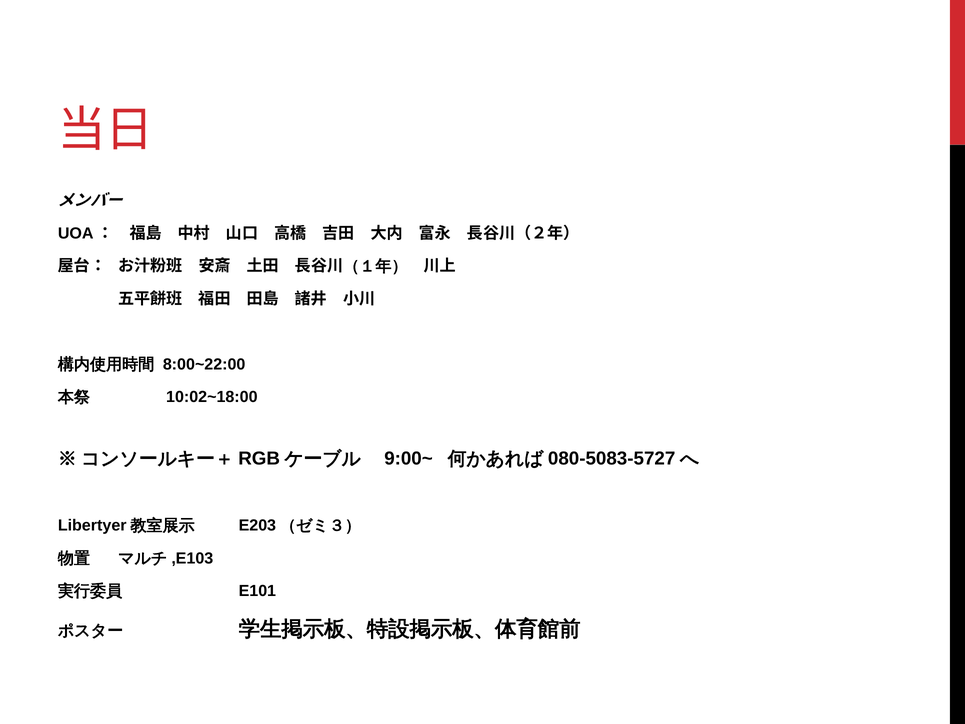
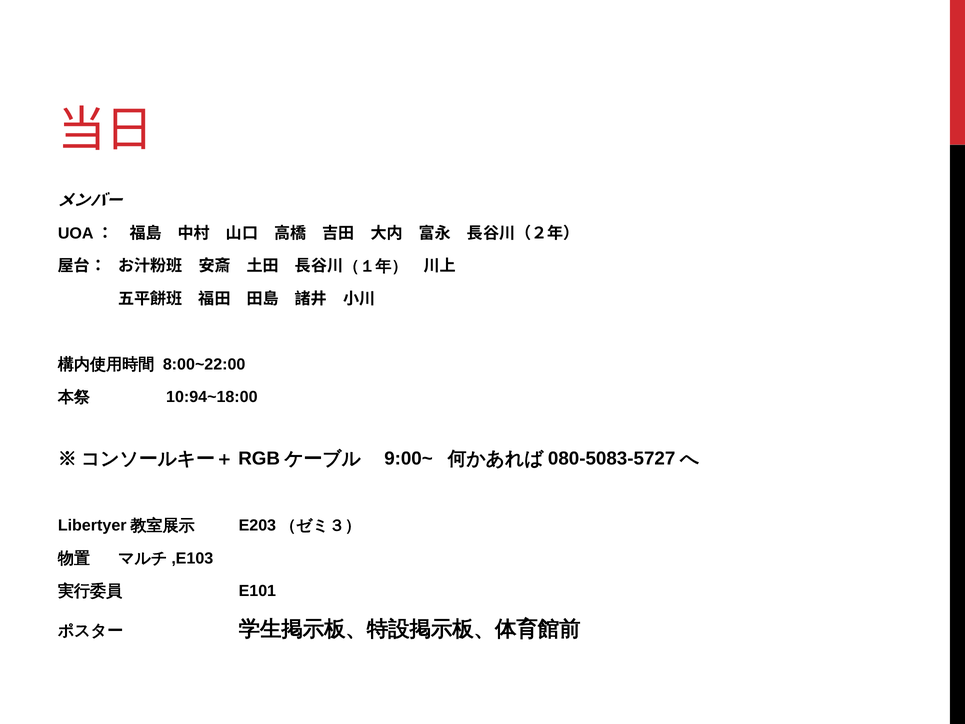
10:02~18:00: 10:02~18:00 -> 10:94~18:00
